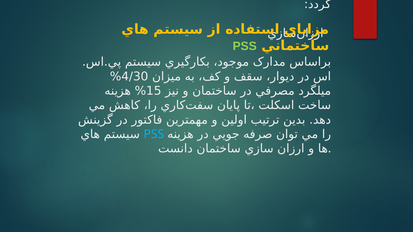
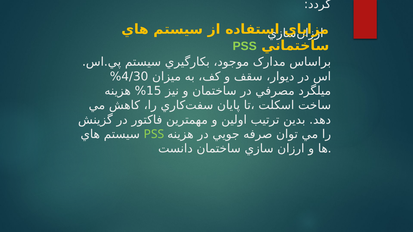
PSS at (154, 134) colour: light blue -> light green
